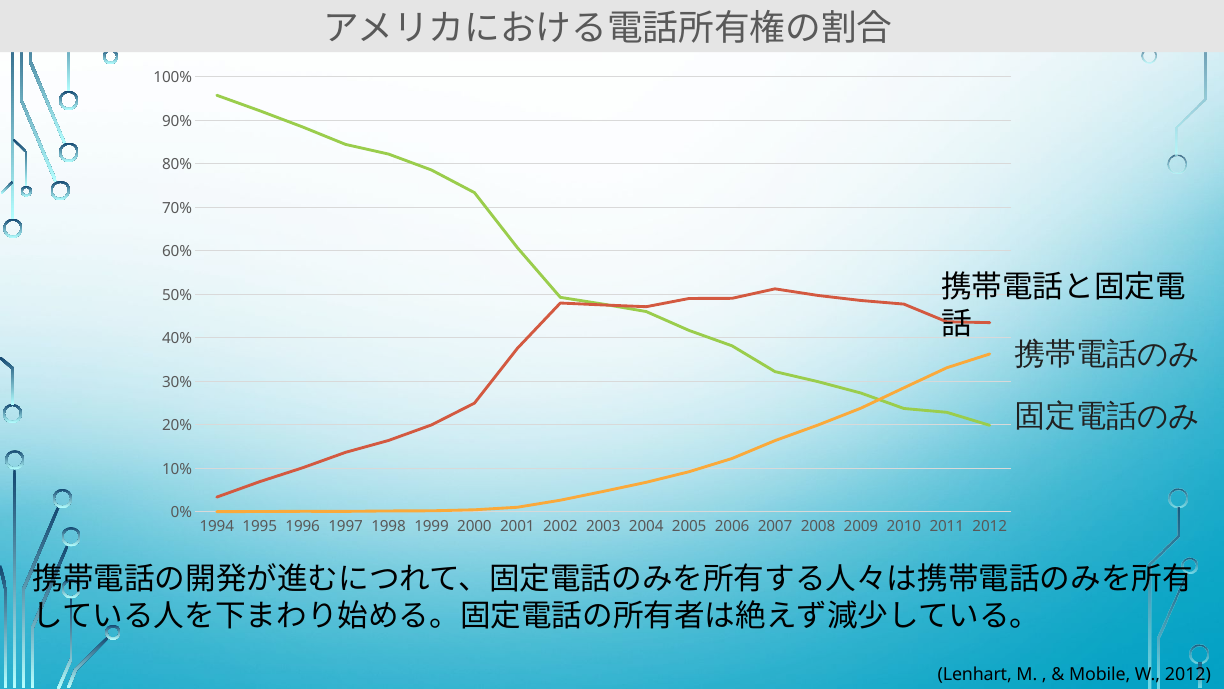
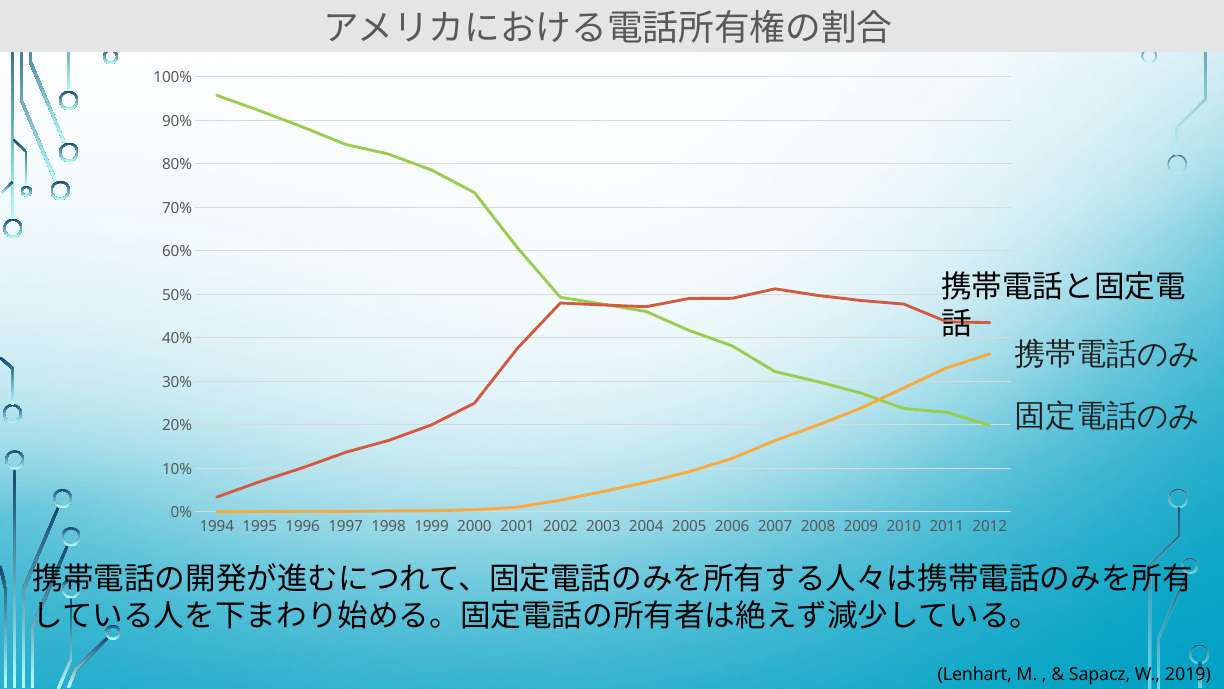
Mobile: Mobile -> Sapacz
W 2012: 2012 -> 2019
